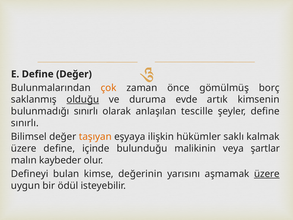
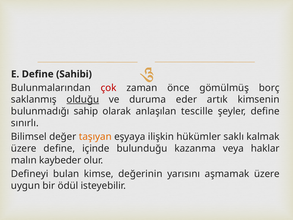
Define Değer: Değer -> Sahibi
çok colour: orange -> red
evde: evde -> eder
bulunmadığı sınırlı: sınırlı -> sahip
malikinin: malikinin -> kazanma
şartlar: şartlar -> haklar
üzere at (267, 174) underline: present -> none
